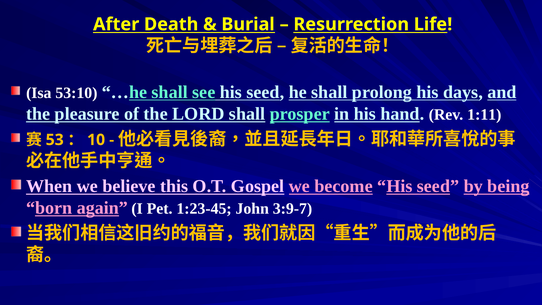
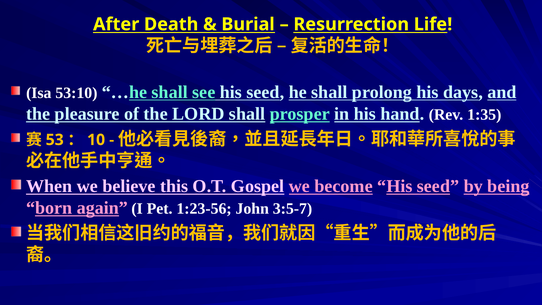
1:11: 1:11 -> 1:35
1:23-45: 1:23-45 -> 1:23-56
3:9-7: 3:9-7 -> 3:5-7
